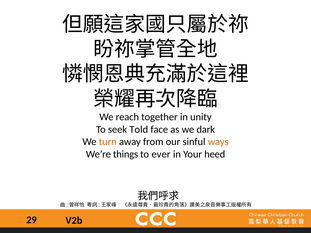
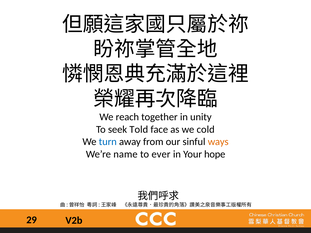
dark: dark -> cold
turn colour: orange -> blue
things: things -> name
heed: heed -> hope
